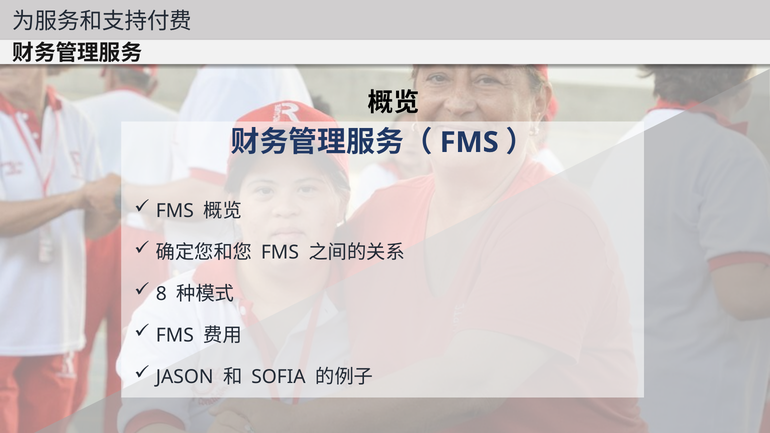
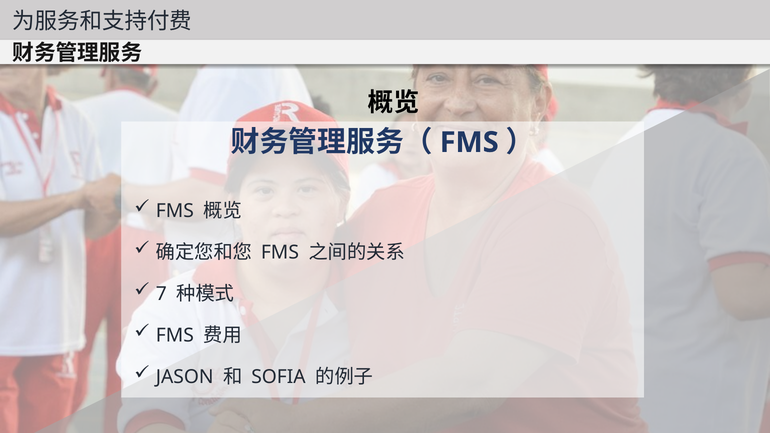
8: 8 -> 7
